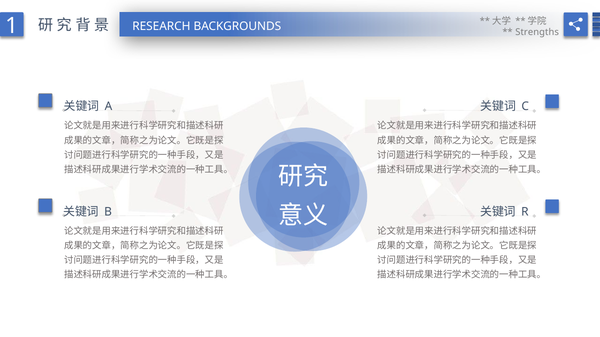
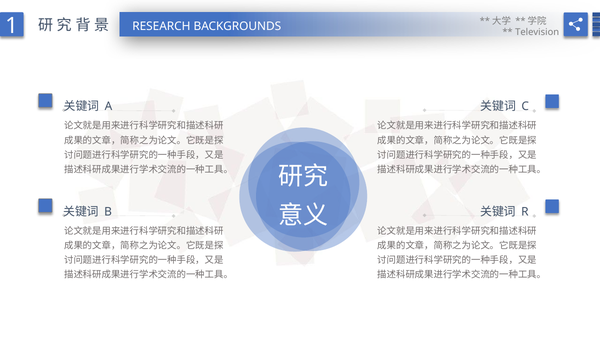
Strengths: Strengths -> Television
